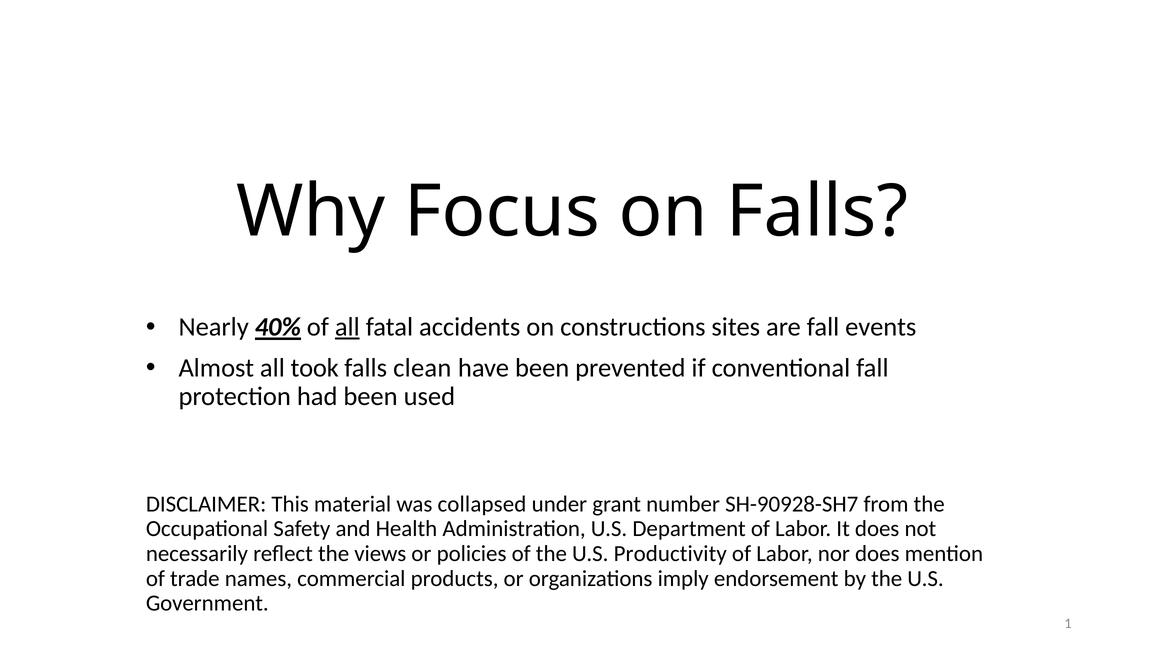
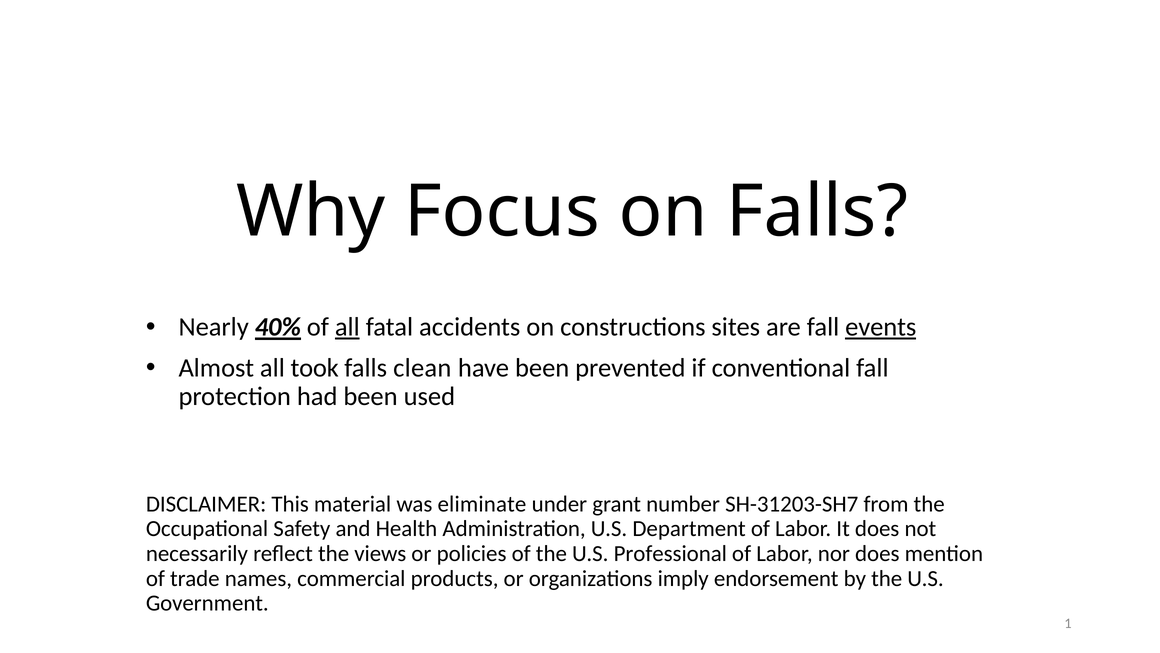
events underline: none -> present
collapsed: collapsed -> eliminate
SH-90928-SH7: SH-90928-SH7 -> SH-31203-SH7
Productivity: Productivity -> Professional
